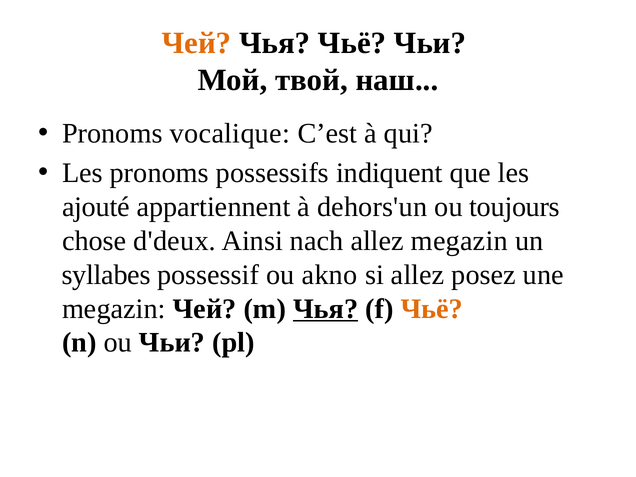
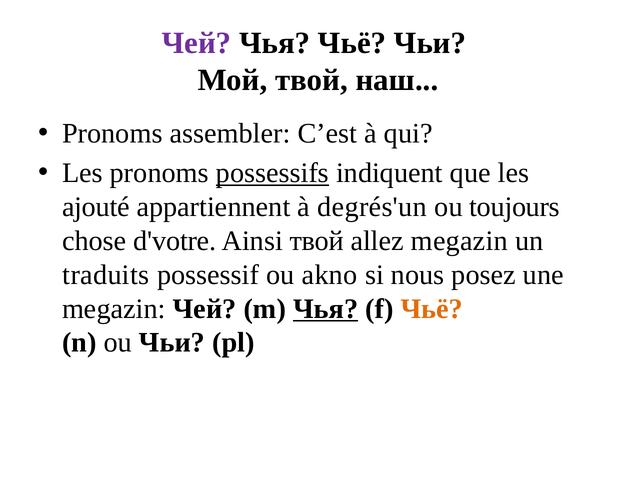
Чей at (196, 43) colour: orange -> purple
vocalique: vocalique -> assembler
possessifs underline: none -> present
dehors'un: dehors'un -> degrés'un
d'deux: d'deux -> d'votre
nach: nach -> твой
syllabes: syllabes -> traduits
si allez: allez -> nous
